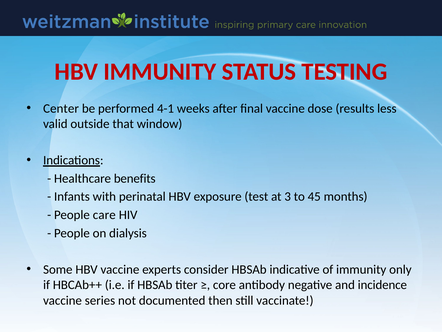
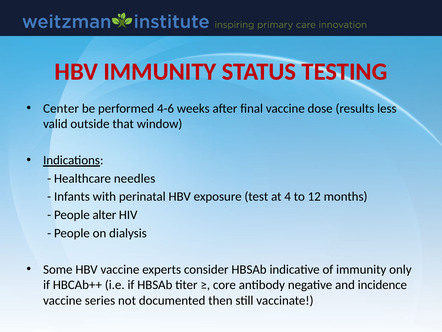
4-1: 4-1 -> 4-6
benefits: benefits -> needles
3: 3 -> 4
45: 45 -> 12
care: care -> alter
